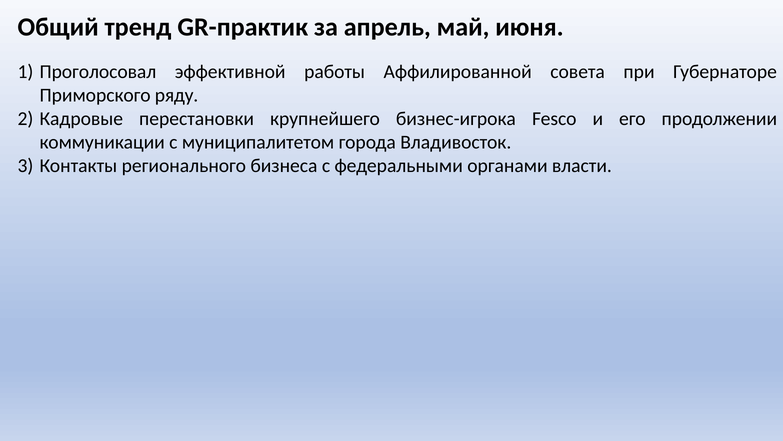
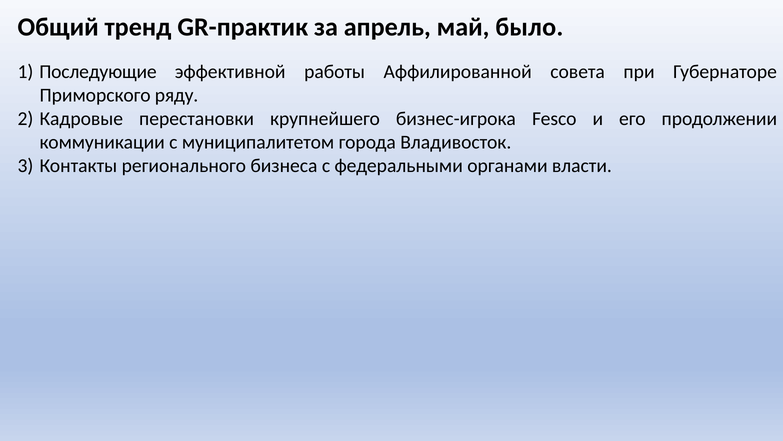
июня: июня -> было
Проголосовал: Проголосовал -> Последующие
